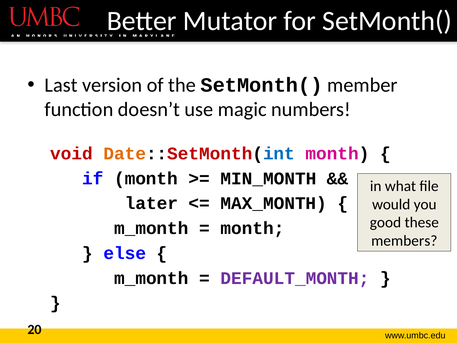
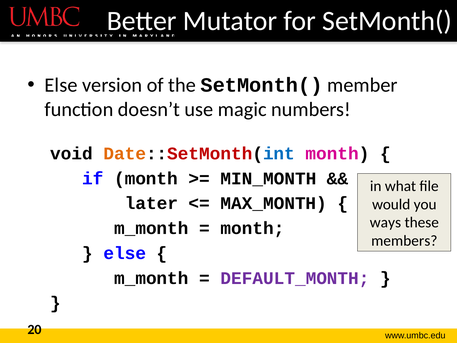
Last at (61, 85): Last -> Else
void colour: red -> black
good: good -> ways
